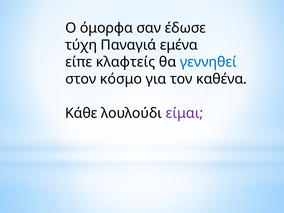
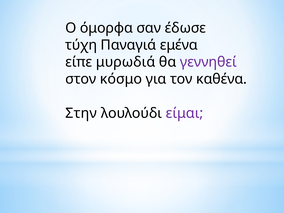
κλαφτείς: κλαφτείς -> μυρωδιά
γεννηθεί colour: blue -> purple
Κάθε: Κάθε -> Στην
